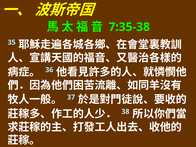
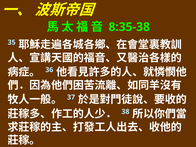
7:35-38: 7:35-38 -> 8:35-38
